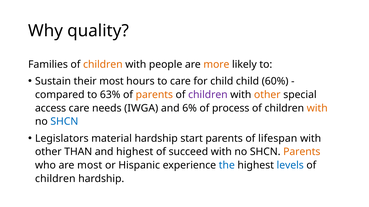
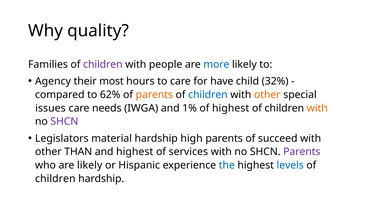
children at (103, 65) colour: orange -> purple
more colour: orange -> blue
Sustain: Sustain -> Agency
for child: child -> have
60%: 60% -> 32%
63%: 63% -> 62%
children at (208, 95) colour: purple -> blue
access: access -> issues
6%: 6% -> 1%
of process: process -> highest
SHCN at (64, 122) colour: blue -> purple
start: start -> high
lifespan: lifespan -> succeed
succeed: succeed -> services
Parents at (302, 152) colour: orange -> purple
are most: most -> likely
